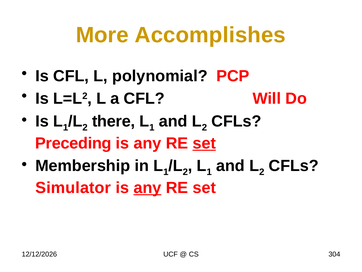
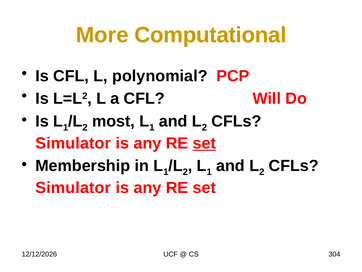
Accomplishes: Accomplishes -> Computational
there: there -> most
Preceding at (73, 143): Preceding -> Simulator
any at (147, 187) underline: present -> none
